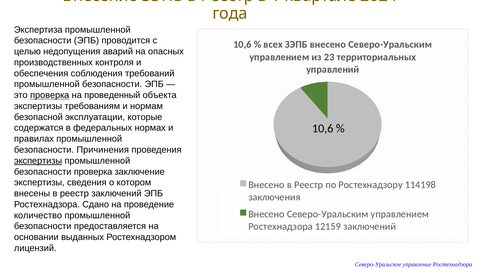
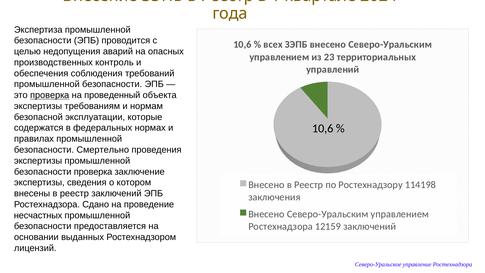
контроля: контроля -> контроль
Причинения: Причинения -> Смертельно
экспертизы at (38, 161) underline: present -> none
количество: количество -> несчастных
